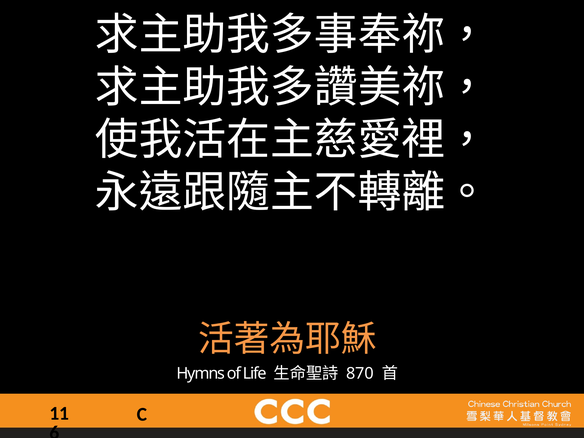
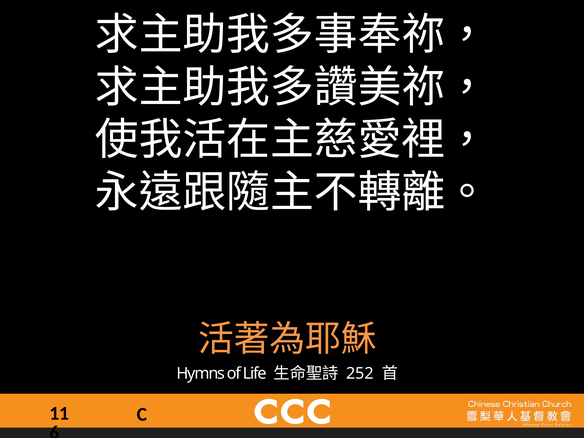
870: 870 -> 252
